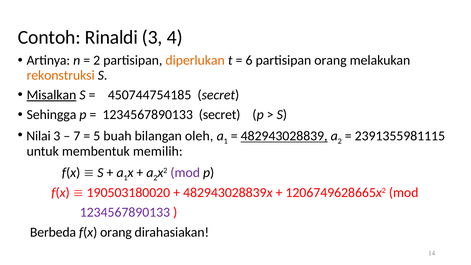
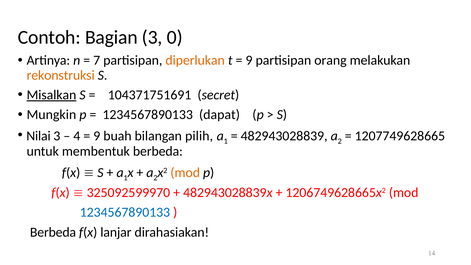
Rinaldi: Rinaldi -> Bagian
4: 4 -> 0
2 at (97, 60): 2 -> 7
6 at (249, 60): 6 -> 9
450744754185: 450744754185 -> 104371751691
Sehingga: Sehingga -> Mungkin
1234567890133 secret: secret -> dapat
7: 7 -> 4
5 at (97, 136): 5 -> 9
oleh: oleh -> pilih
482943028839 underline: present -> none
2391355981115: 2391355981115 -> 1207749628665
membentuk memilih: memilih -> berbeda
mod at (185, 173) colour: purple -> orange
190503180020: 190503180020 -> 325092599970
1234567890133 at (125, 212) colour: purple -> blue
f(x orang: orang -> lanjar
